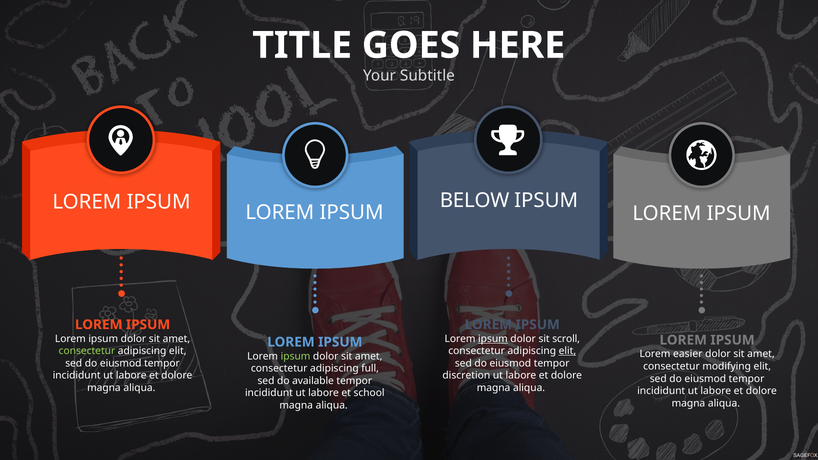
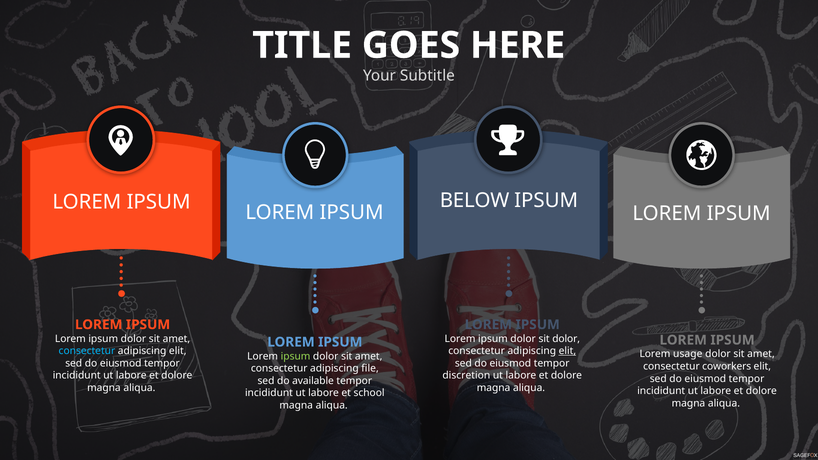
ipsum at (493, 339) underline: present -> none
sit scroll: scroll -> dolor
consectetur at (87, 351) colour: light green -> light blue
easier: easier -> usage
modifying: modifying -> coworkers
full: full -> file
